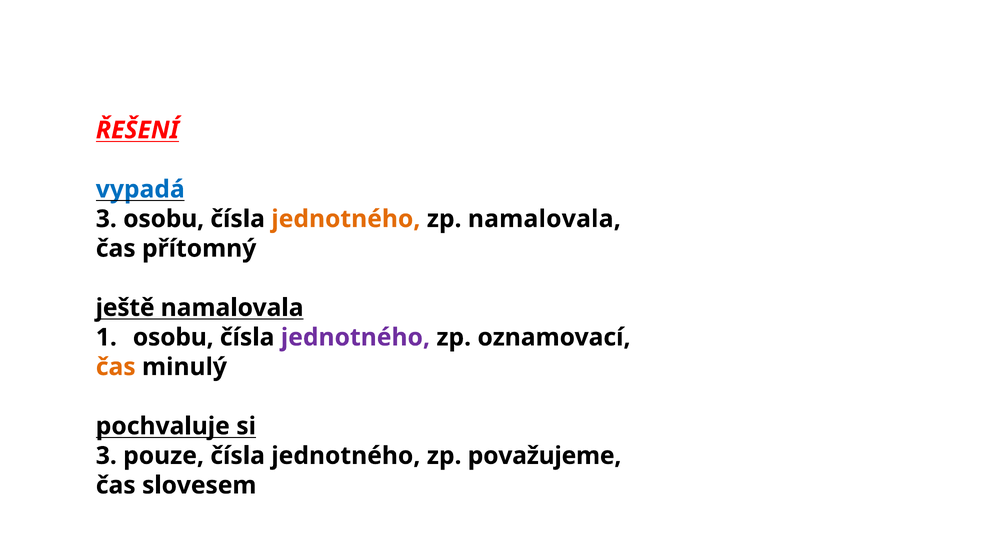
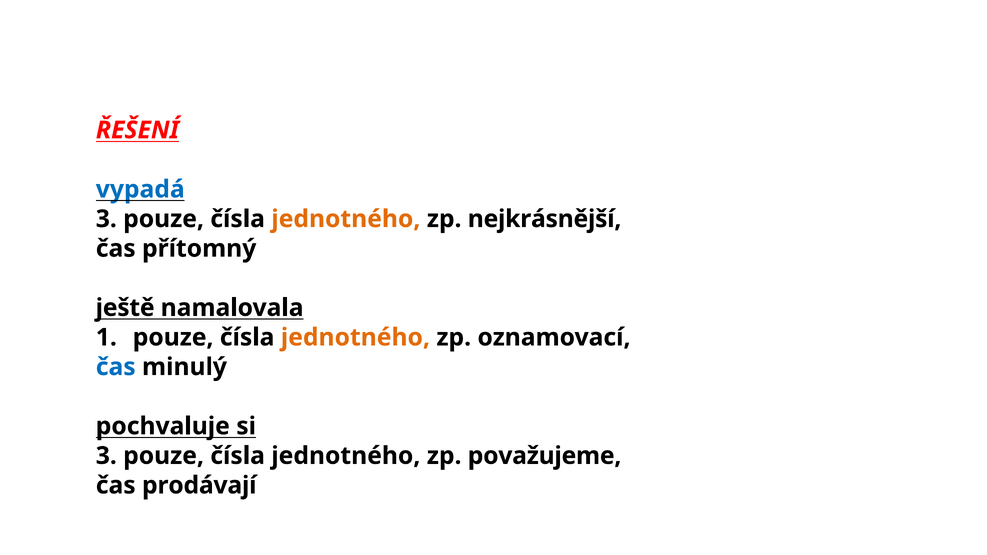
osobu at (164, 219): osobu -> pouze
zp namalovala: namalovala -> nejkrásnější
osobu at (173, 337): osobu -> pouze
jednotného at (355, 337) colour: purple -> orange
čas at (116, 367) colour: orange -> blue
slovesem: slovesem -> prodávají
